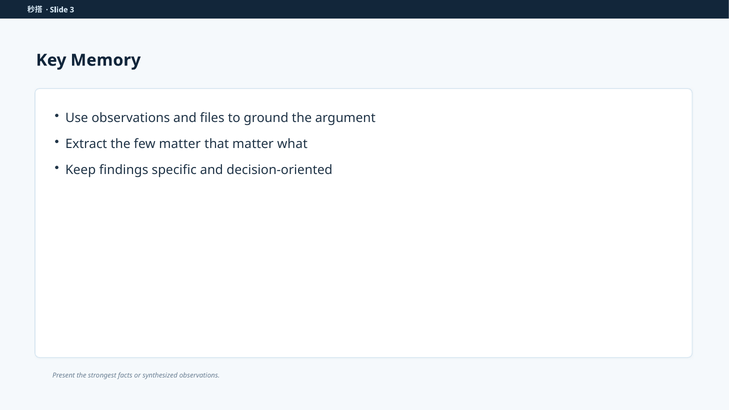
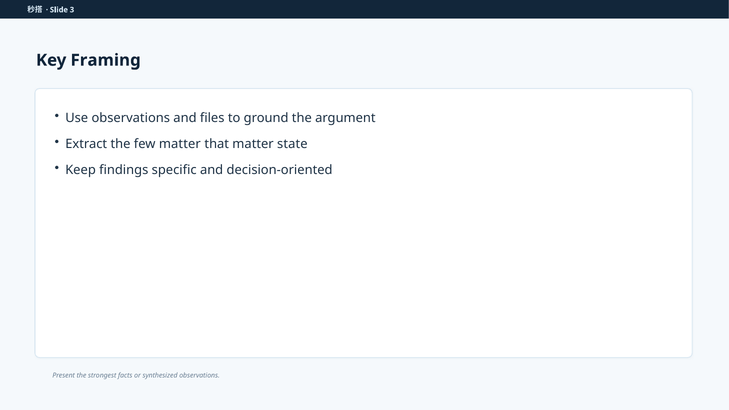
Memory: Memory -> Framing
what: what -> state
